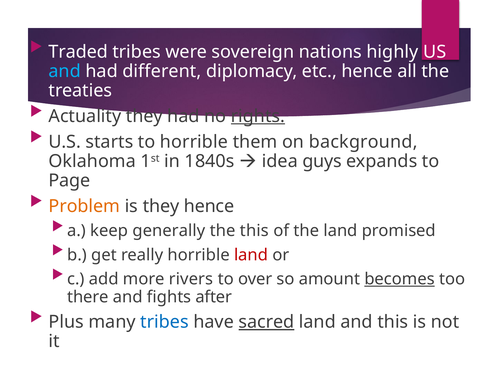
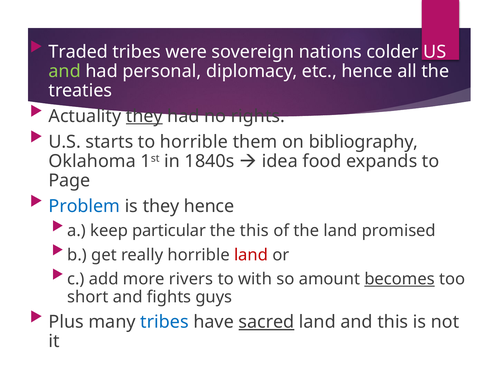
highly: highly -> colder
and at (65, 71) colour: light blue -> light green
different: different -> personal
they at (144, 116) underline: none -> present
rights underline: present -> none
background: background -> bibliography
guys: guys -> food
Problem colour: orange -> blue
generally: generally -> particular
over: over -> with
there: there -> short
after: after -> guys
